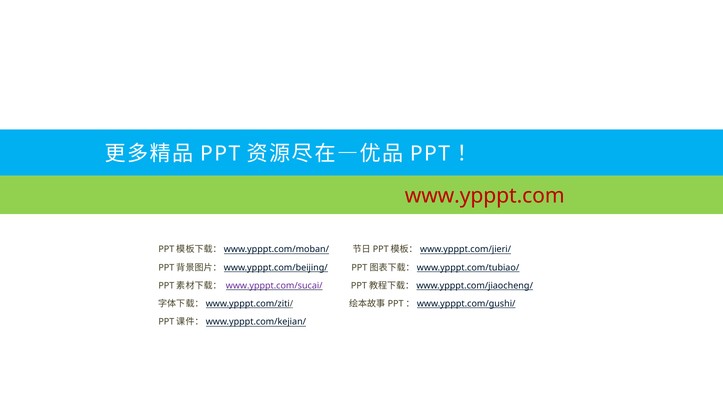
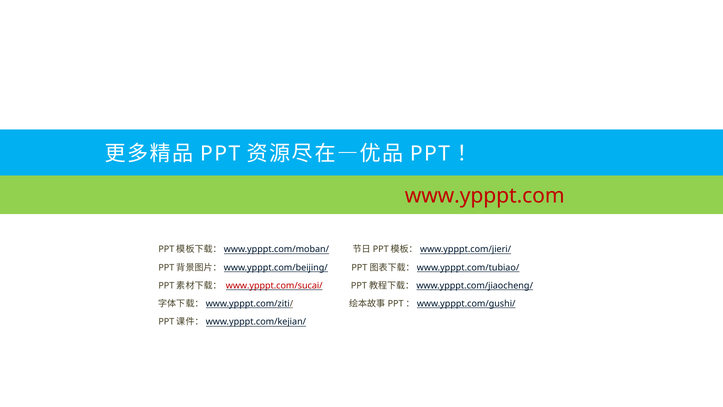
www.ypppt.com/sucai/ colour: purple -> red
